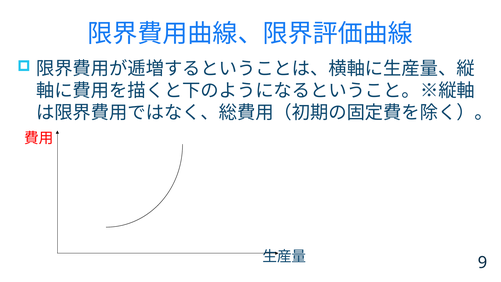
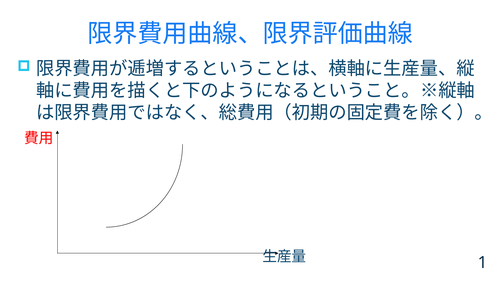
9: 9 -> 1
